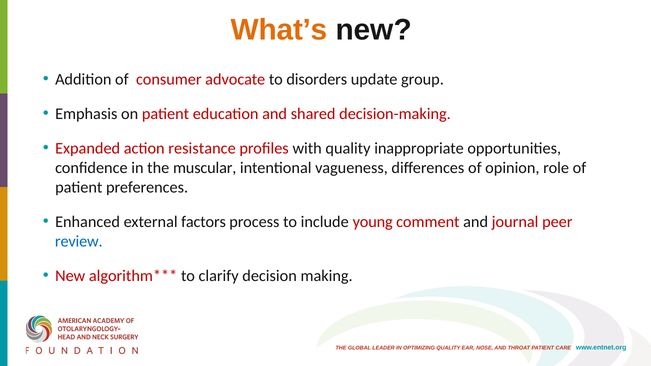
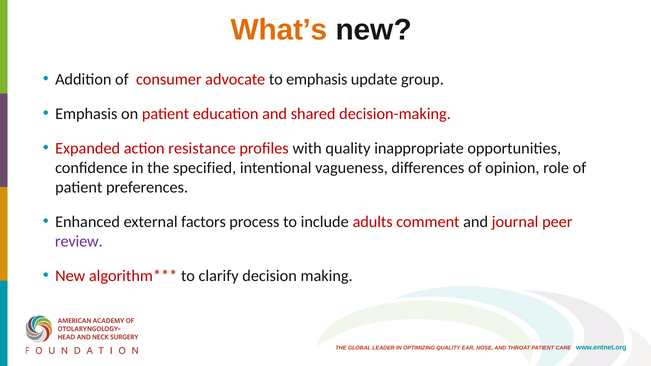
to disorders: disorders -> emphasis
muscular: muscular -> specified
young: young -> adults
review colour: blue -> purple
